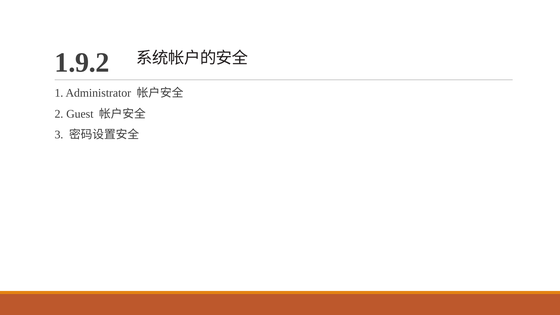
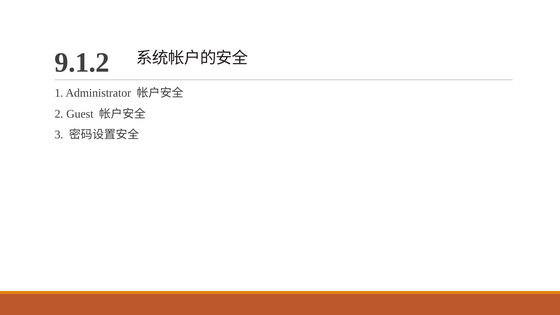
1.9.2: 1.9.2 -> 9.1.2
